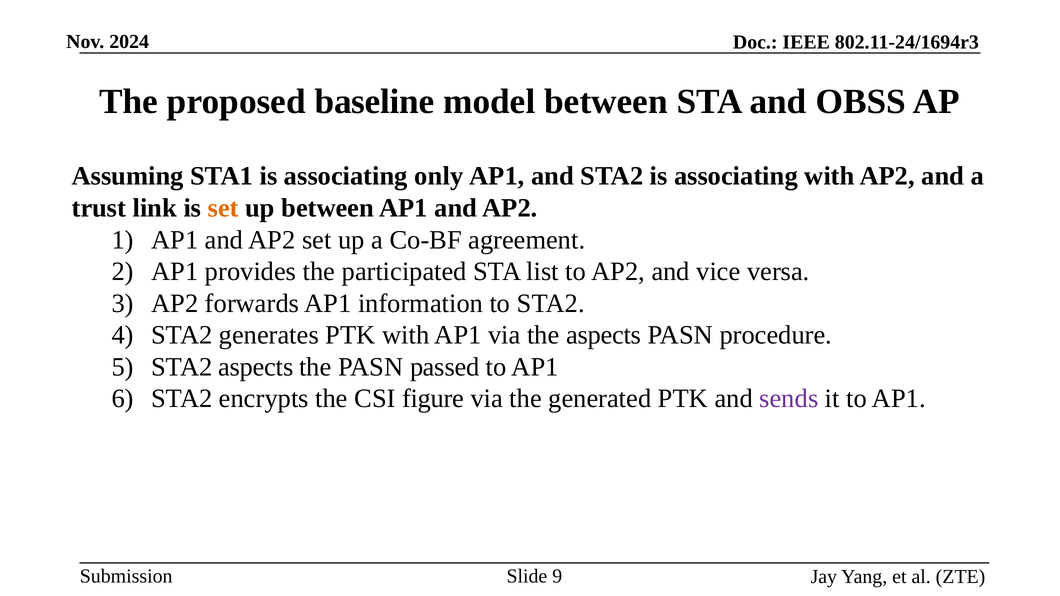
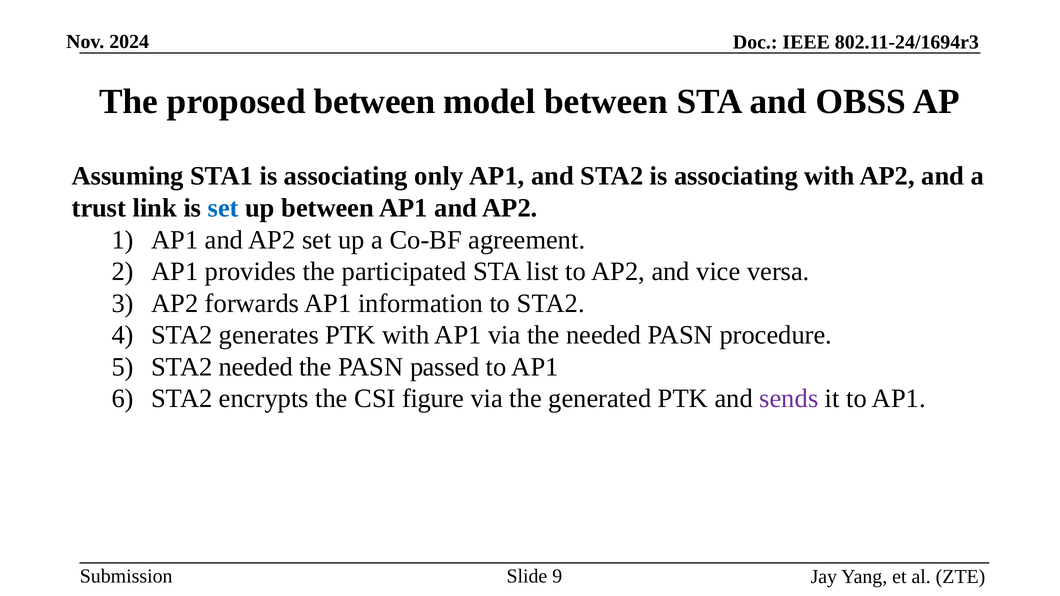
proposed baseline: baseline -> between
set at (223, 208) colour: orange -> blue
the aspects: aspects -> needed
STA2 aspects: aspects -> needed
